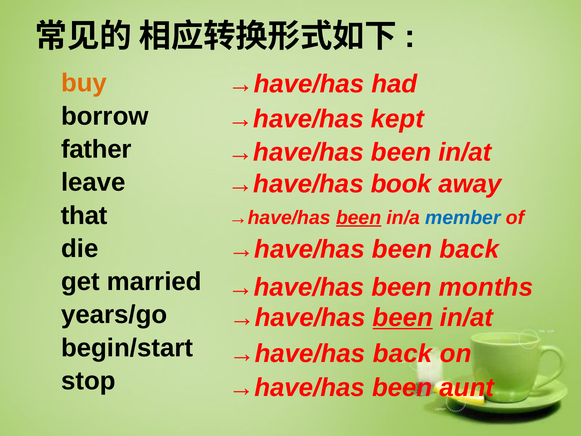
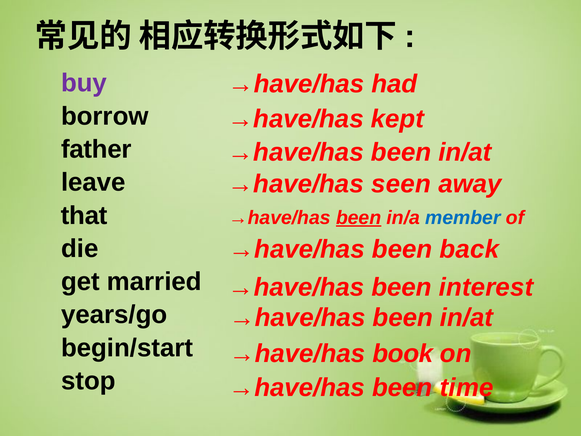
buy colour: orange -> purple
book: book -> seen
months: months -> interest
been at (403, 317) underline: present -> none
→have/has back: back -> book
aunt: aunt -> time
